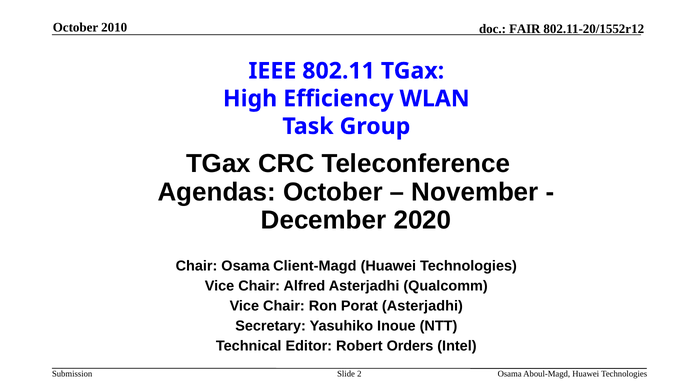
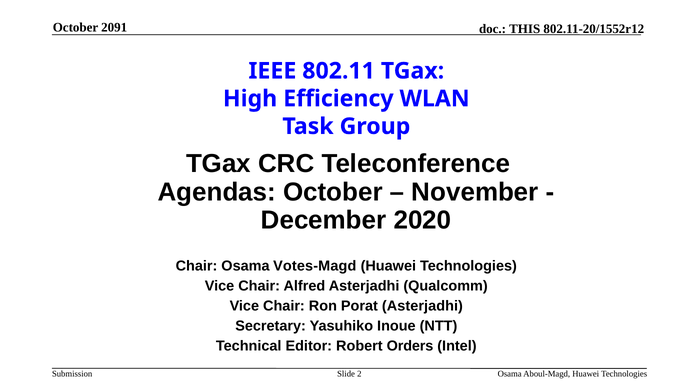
2010: 2010 -> 2091
FAIR: FAIR -> THIS
Client-Magd: Client-Magd -> Votes-Magd
